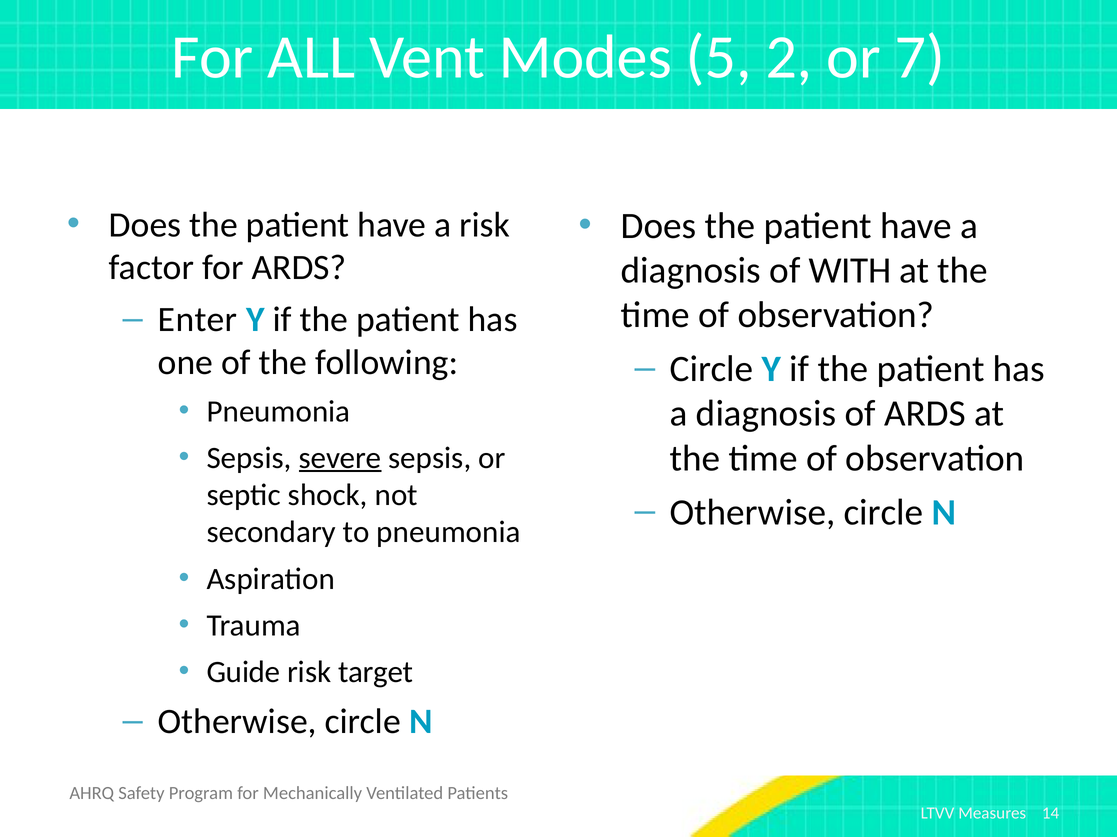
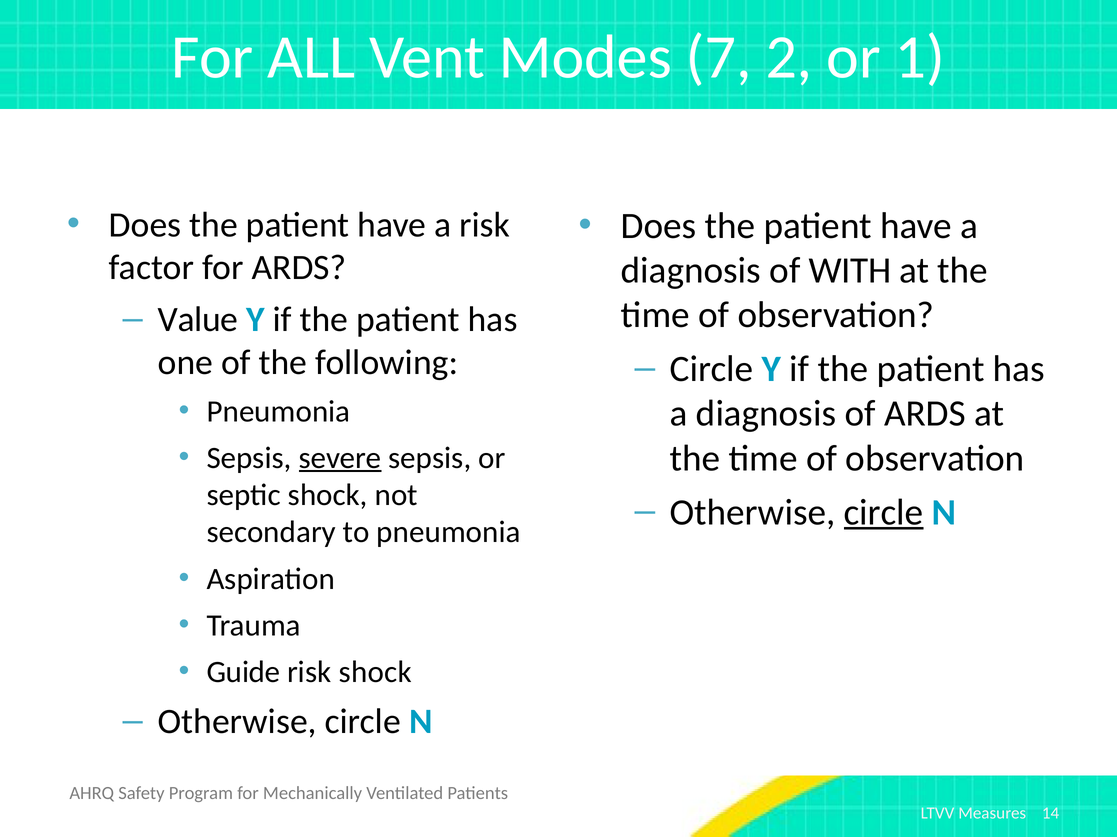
5: 5 -> 7
7: 7 -> 1
Enter: Enter -> Value
circle at (884, 513) underline: none -> present
risk target: target -> shock
